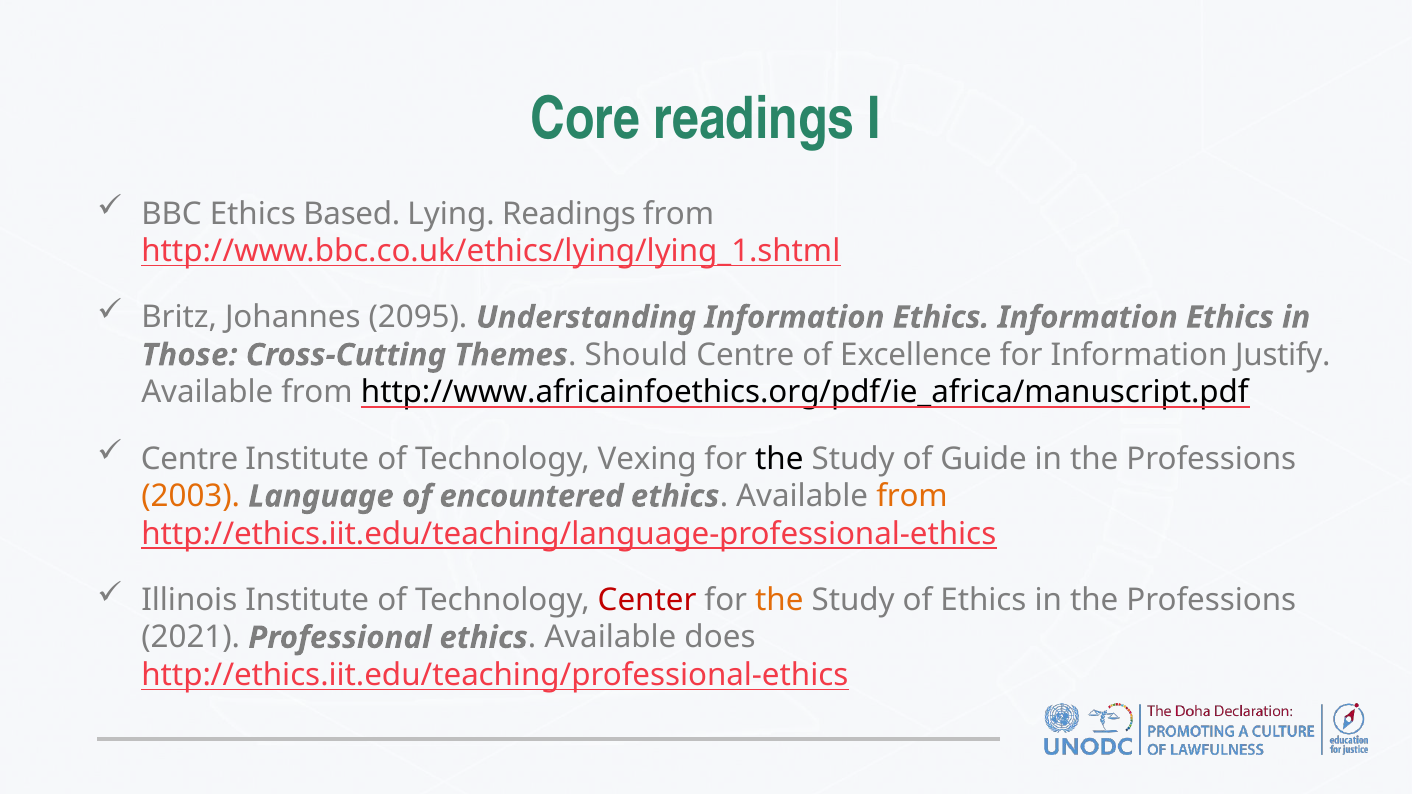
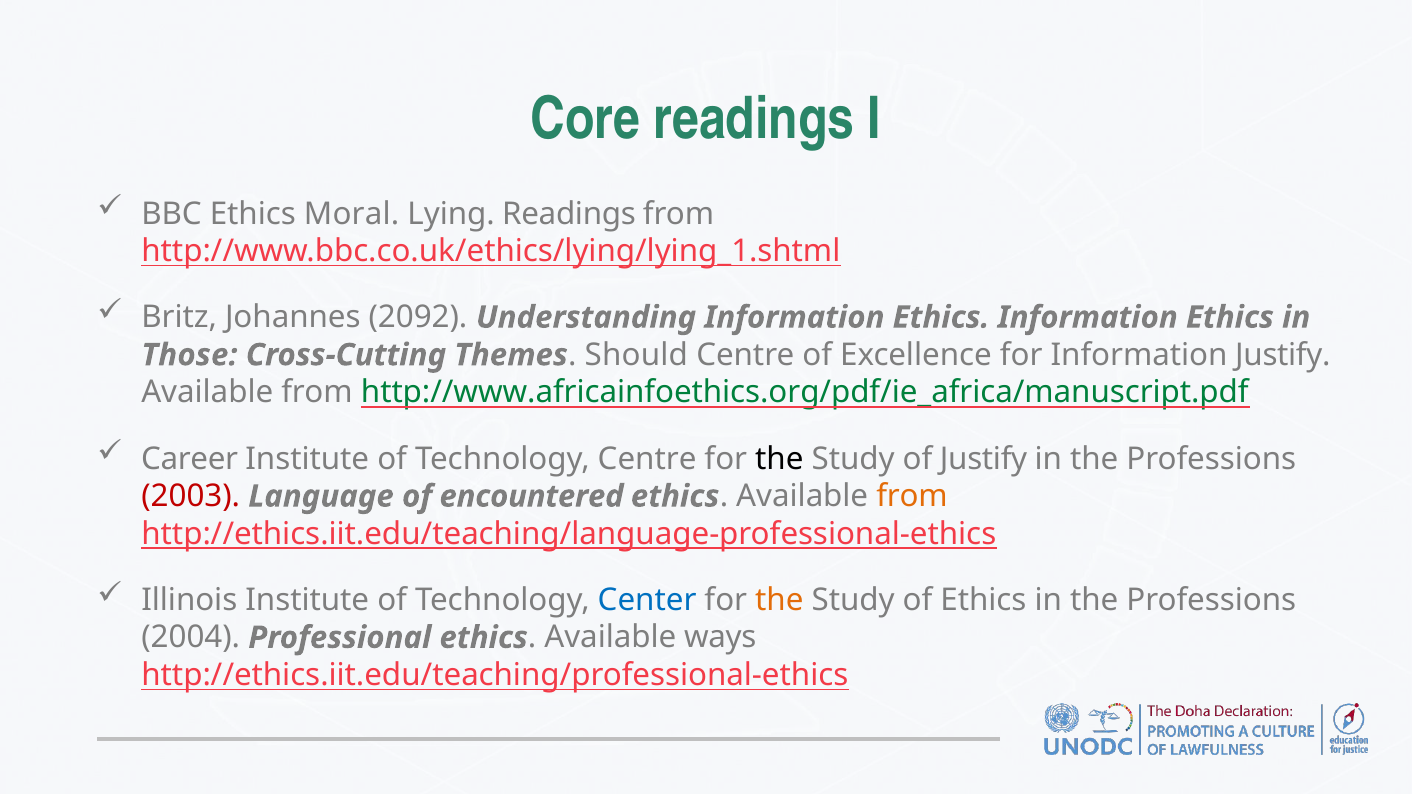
Based: Based -> Moral
2095: 2095 -> 2092
http://www.africainfoethics.org/pdf/ie_africa/manuscript.pdf colour: black -> green
Centre at (190, 459): Centre -> Career
Technology Vexing: Vexing -> Centre
of Guide: Guide -> Justify
2003 colour: orange -> red
Center colour: red -> blue
2021: 2021 -> 2004
does: does -> ways
